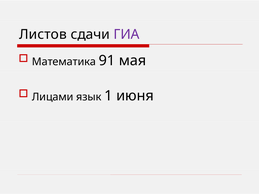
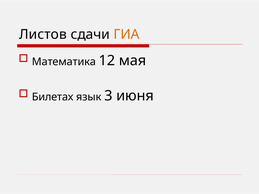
ГИА colour: purple -> orange
91: 91 -> 12
Лицами: Лицами -> Билетах
1: 1 -> 3
